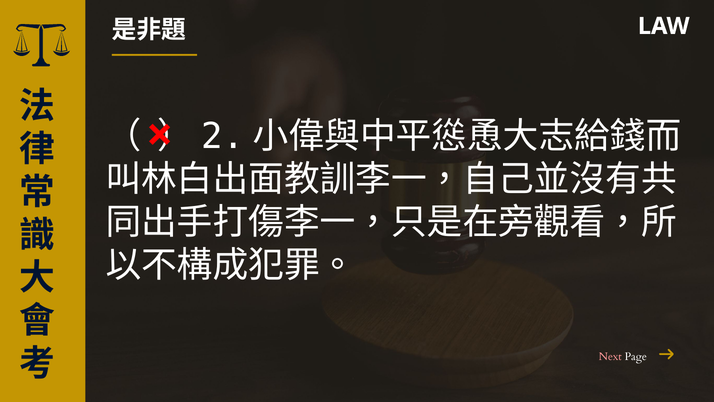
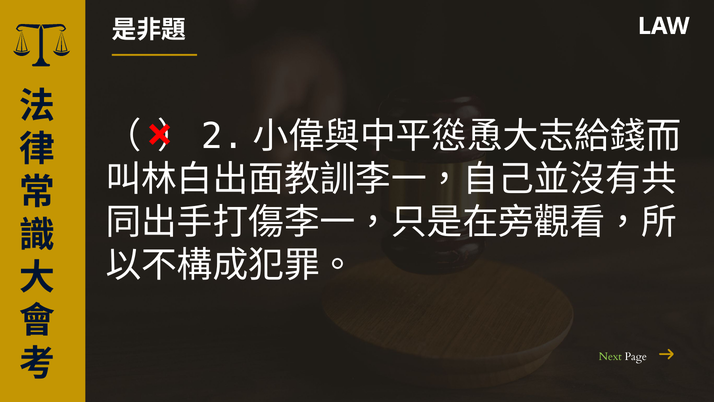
Next colour: pink -> light green
